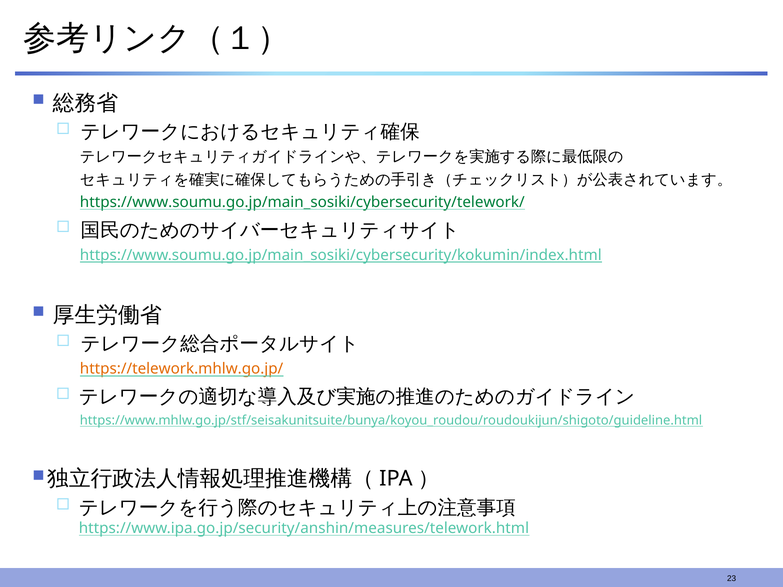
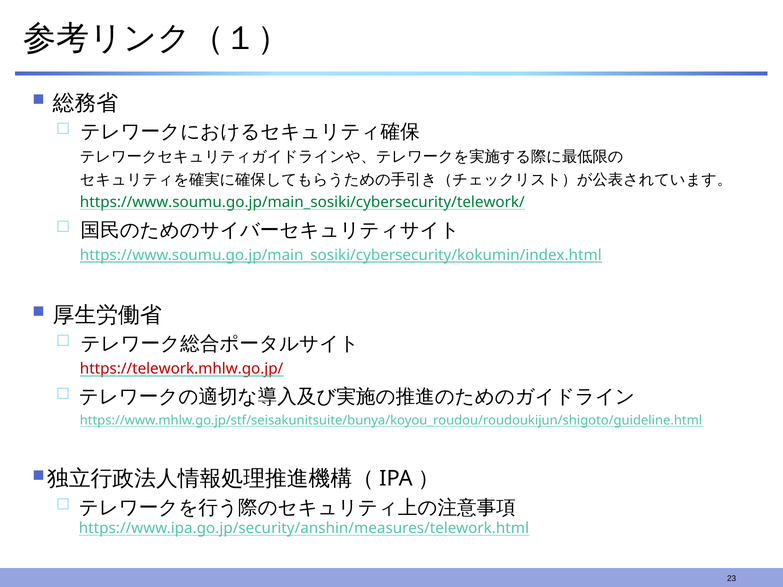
https://telework.mhlw.go.jp/ colour: orange -> red
